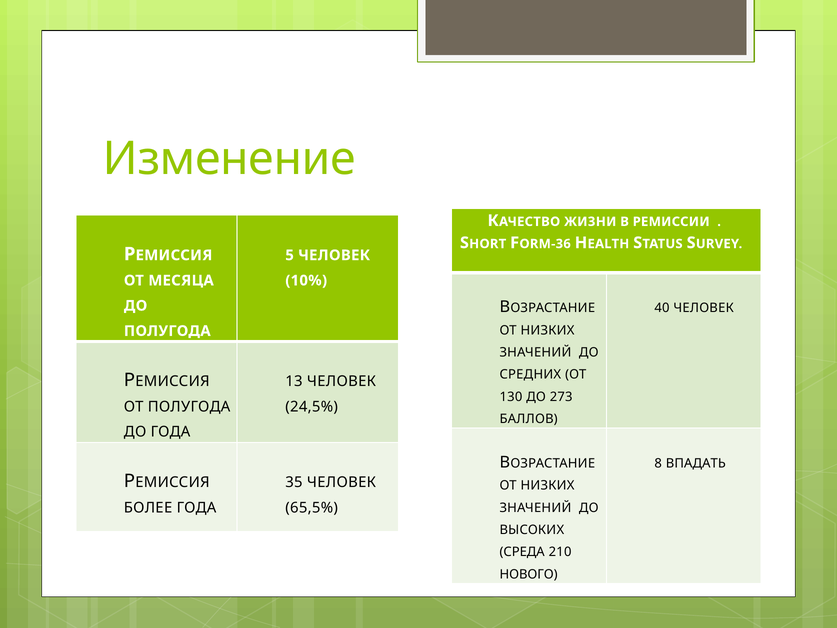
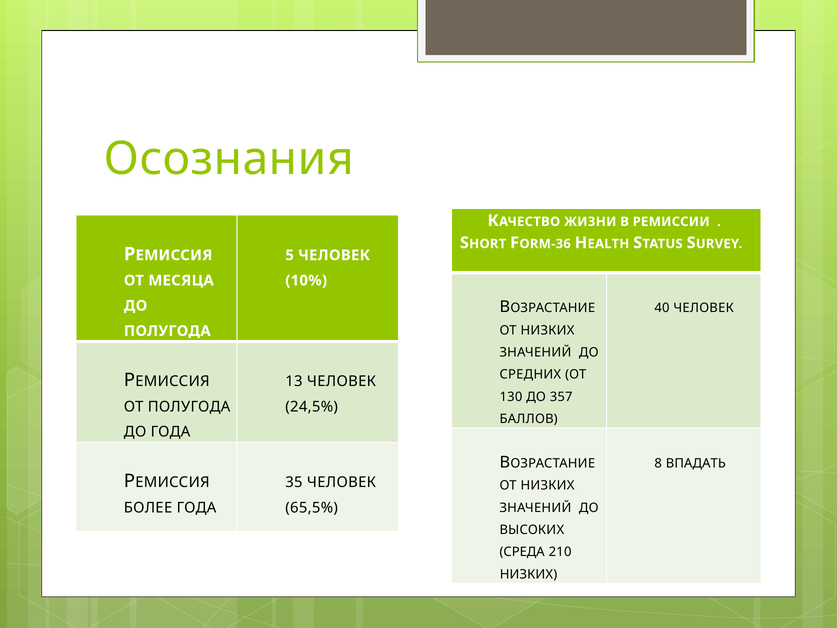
Изменение: Изменение -> Осознания
273: 273 -> 357
НОВОГО at (529, 574): НОВОГО -> НИЗКИХ
